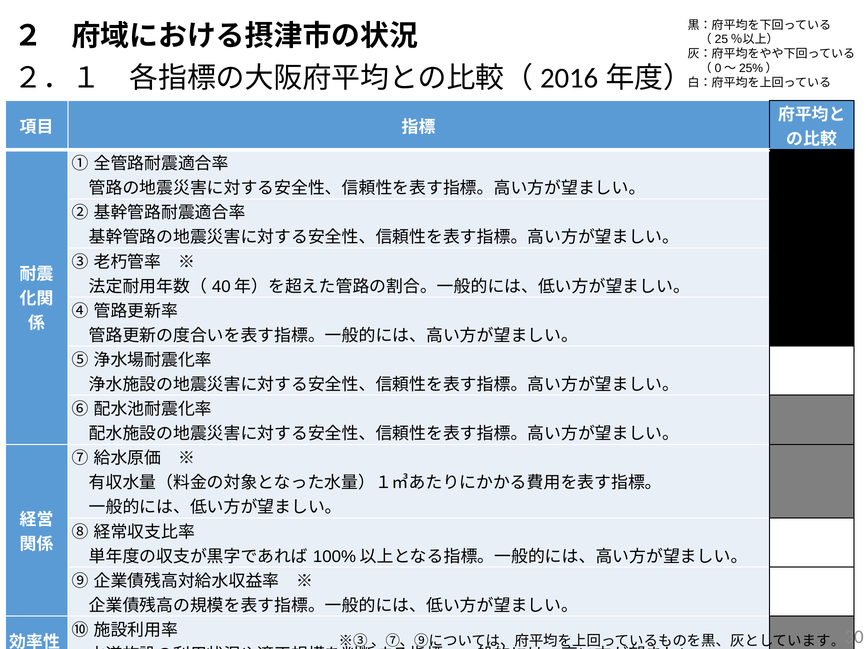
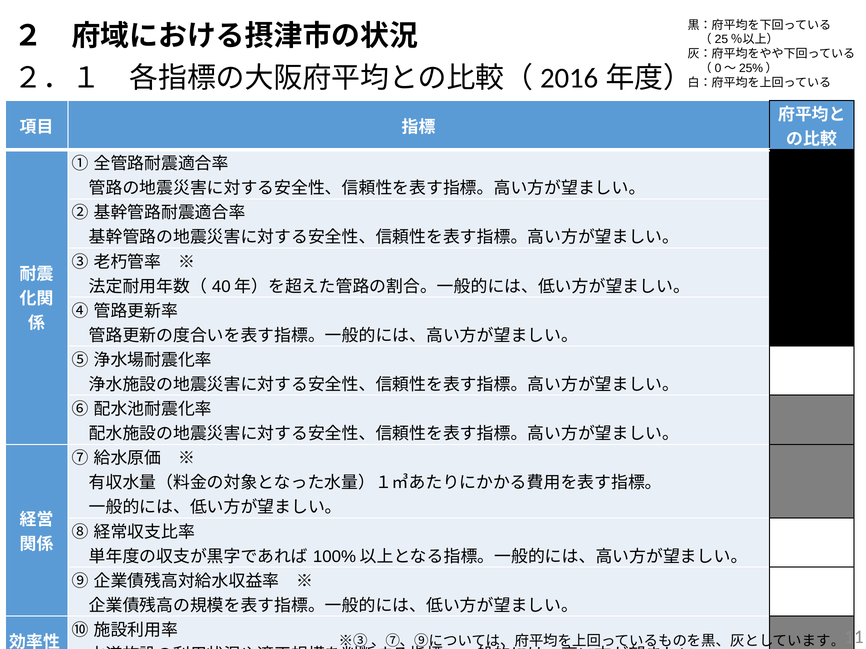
30: 30 -> 11
